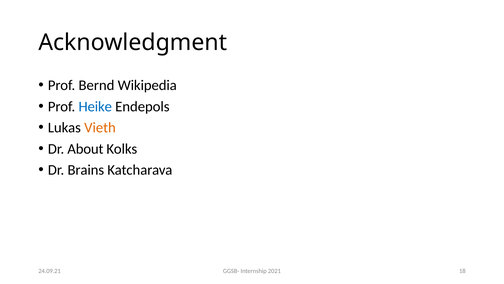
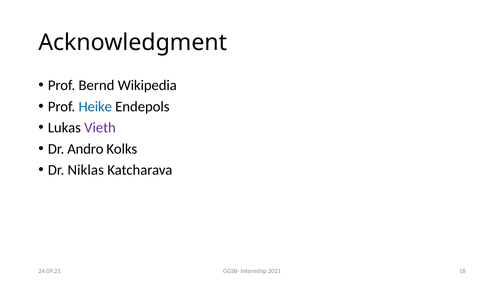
Vieth colour: orange -> purple
About: About -> Andro
Brains: Brains -> Niklas
